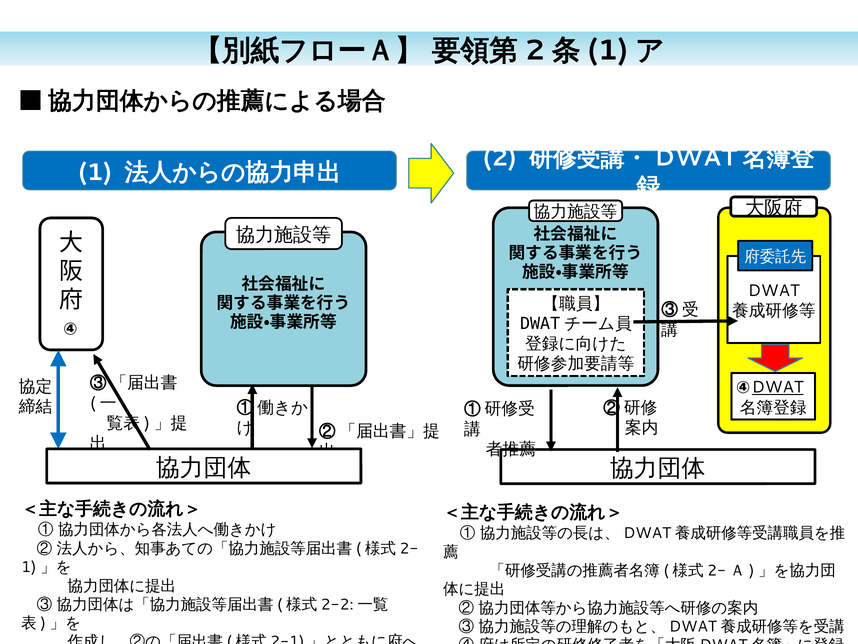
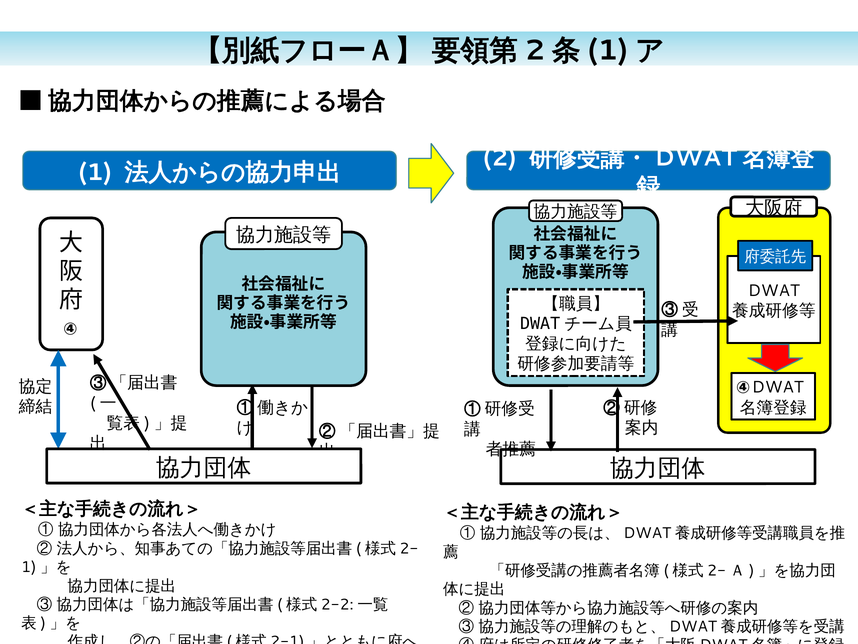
DWAT at (778, 387) underline: present -> none
